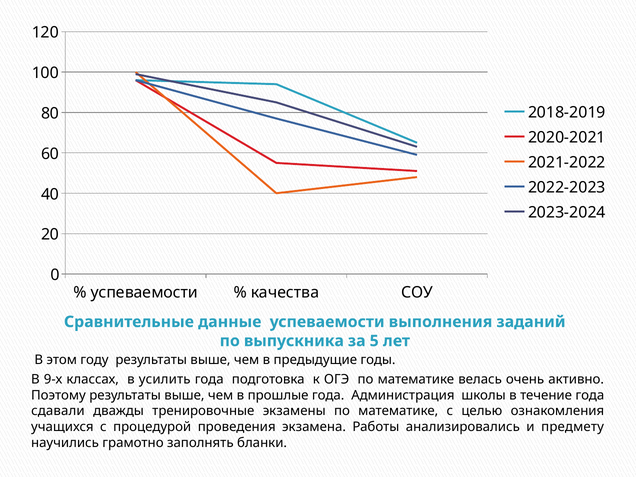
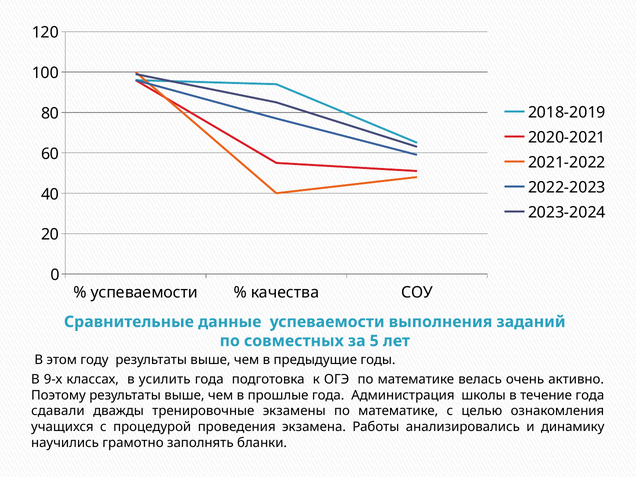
выпускника: выпускника -> совместных
предмету: предмету -> динамику
